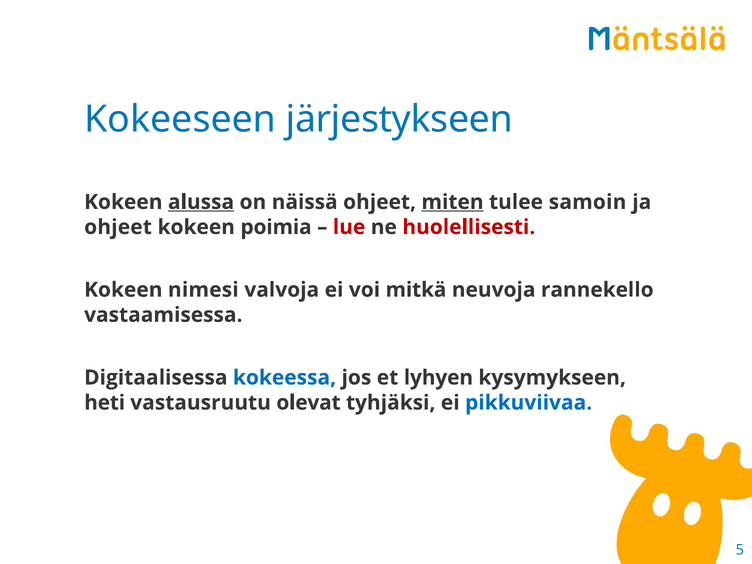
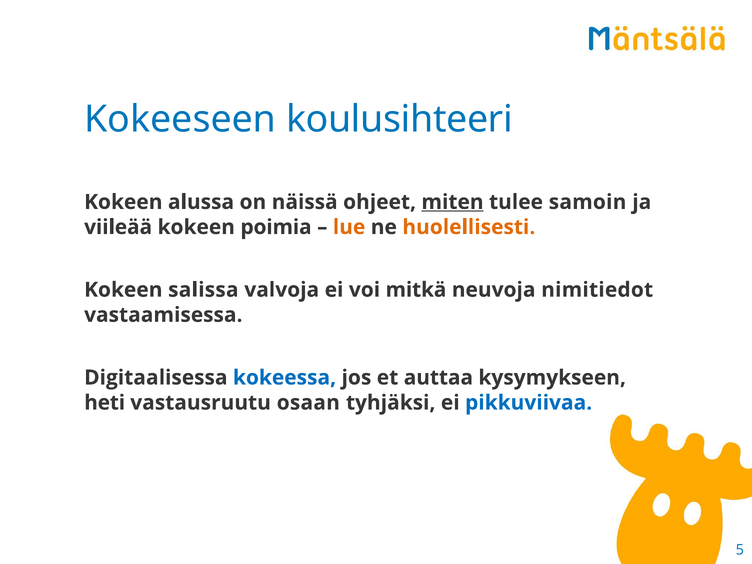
järjestykseen: järjestykseen -> koulusihteeri
alussa underline: present -> none
ohjeet at (118, 227): ohjeet -> viileää
lue colour: red -> orange
huolellisesti colour: red -> orange
nimesi: nimesi -> salissa
rannekello: rannekello -> nimitiedot
lyhyen: lyhyen -> auttaa
olevat: olevat -> osaan
